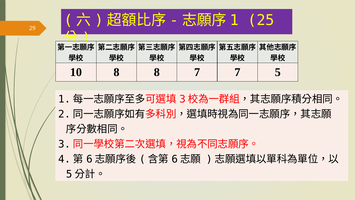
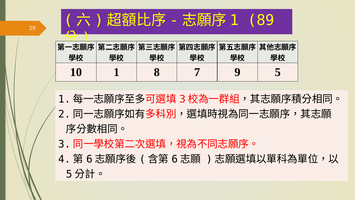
25: 25 -> 89
10 8: 8 -> 1
7 7: 7 -> 9
